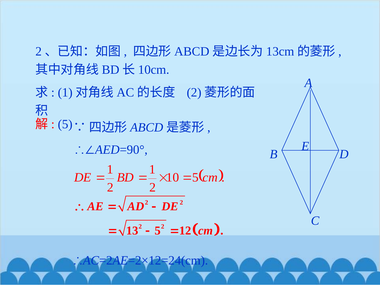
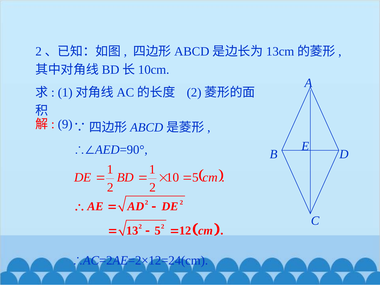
5 at (65, 124): 5 -> 9
